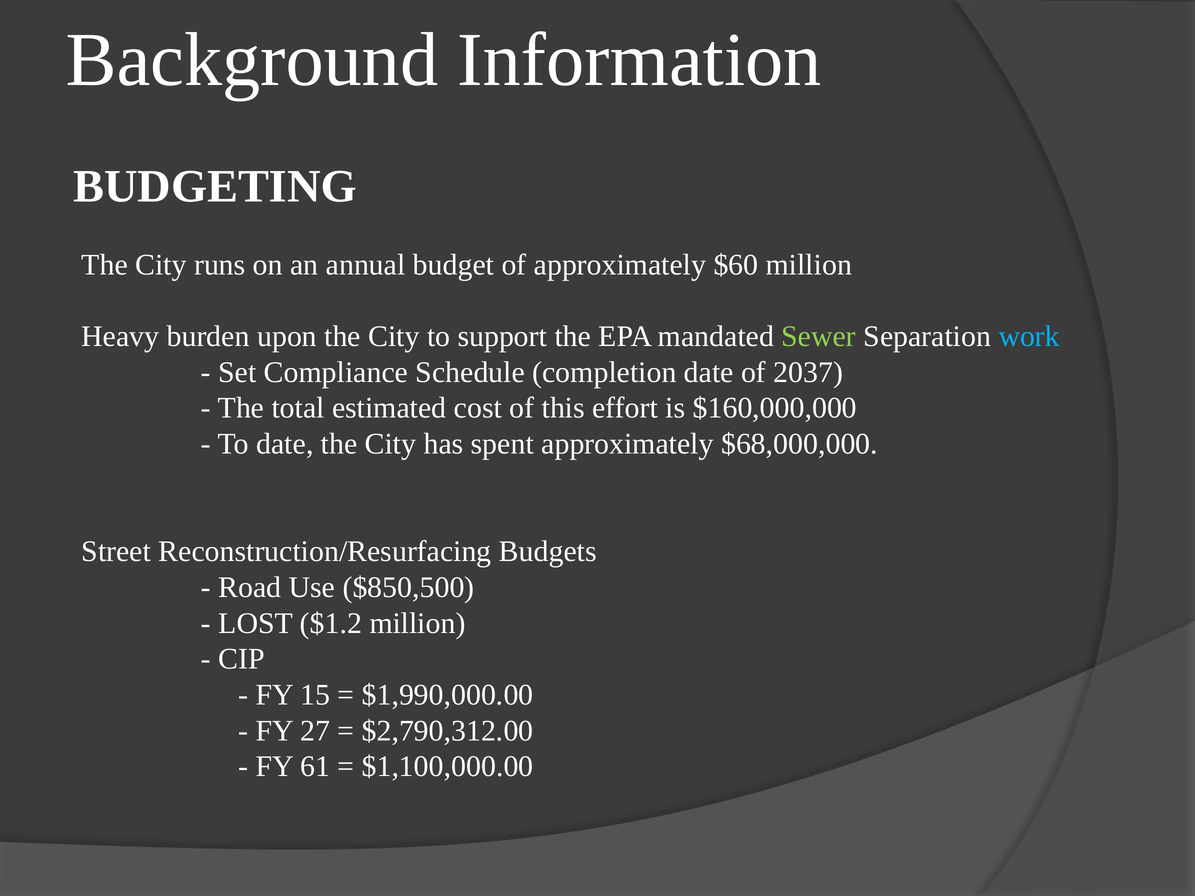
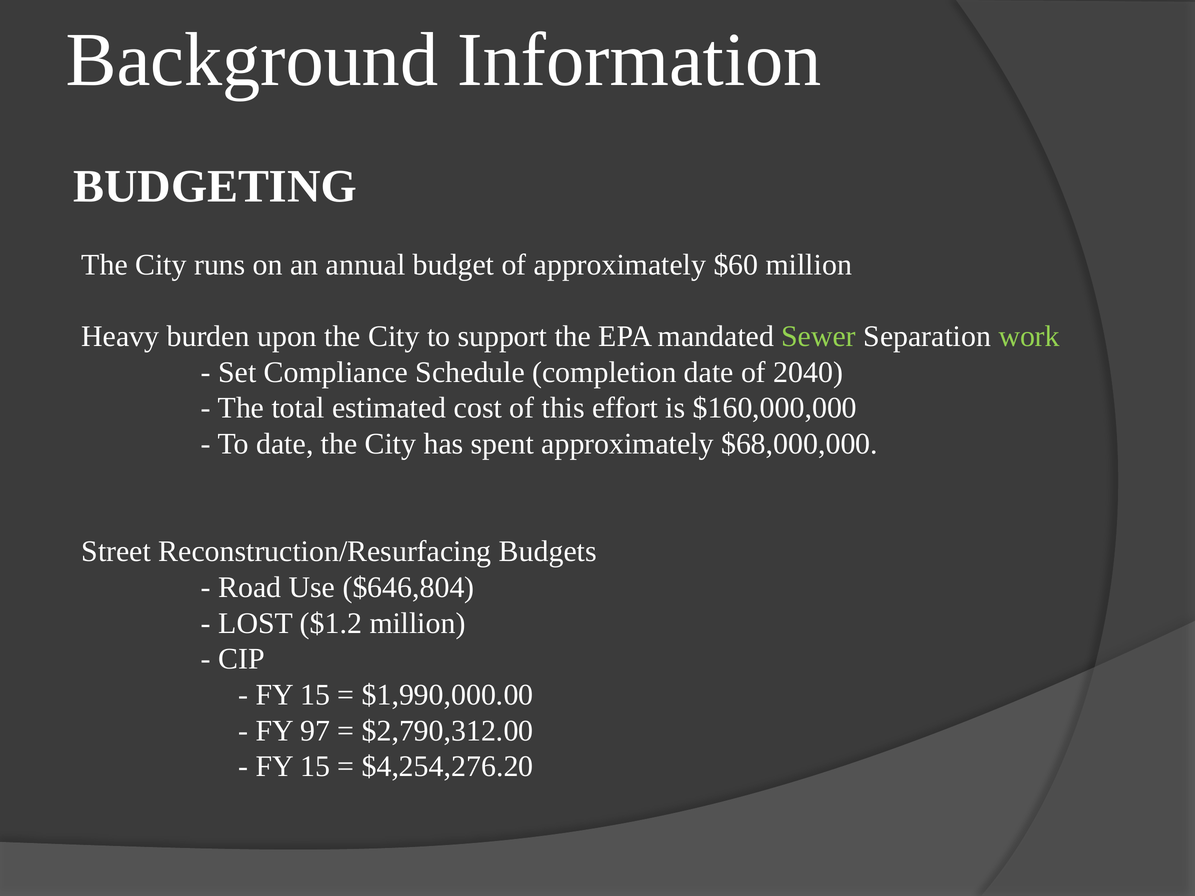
work colour: light blue -> light green
2037: 2037 -> 2040
$850,500: $850,500 -> $646,804
27: 27 -> 97
61 at (315, 767): 61 -> 15
$1,100,000.00: $1,100,000.00 -> $4,254,276.20
